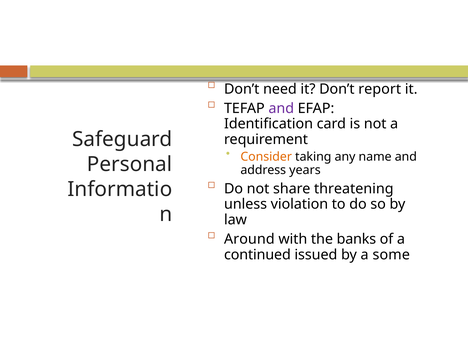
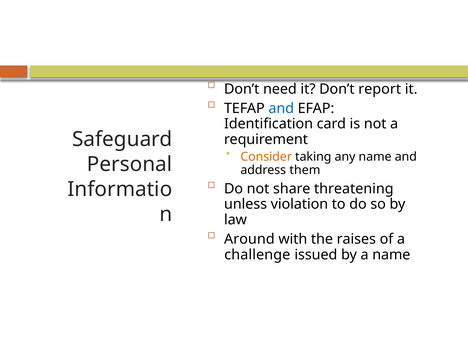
and at (281, 108) colour: purple -> blue
years: years -> them
banks: banks -> raises
continued: continued -> challenge
a some: some -> name
